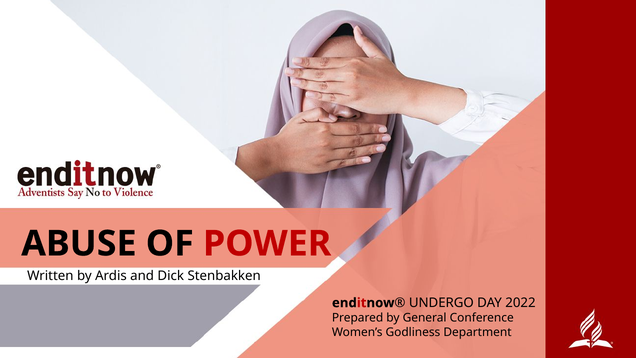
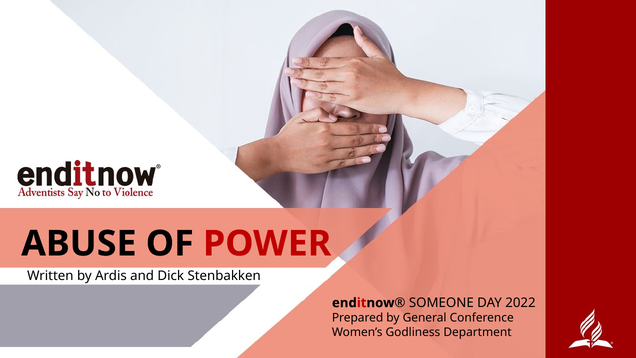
UNDERGO: UNDERGO -> SOMEONE
